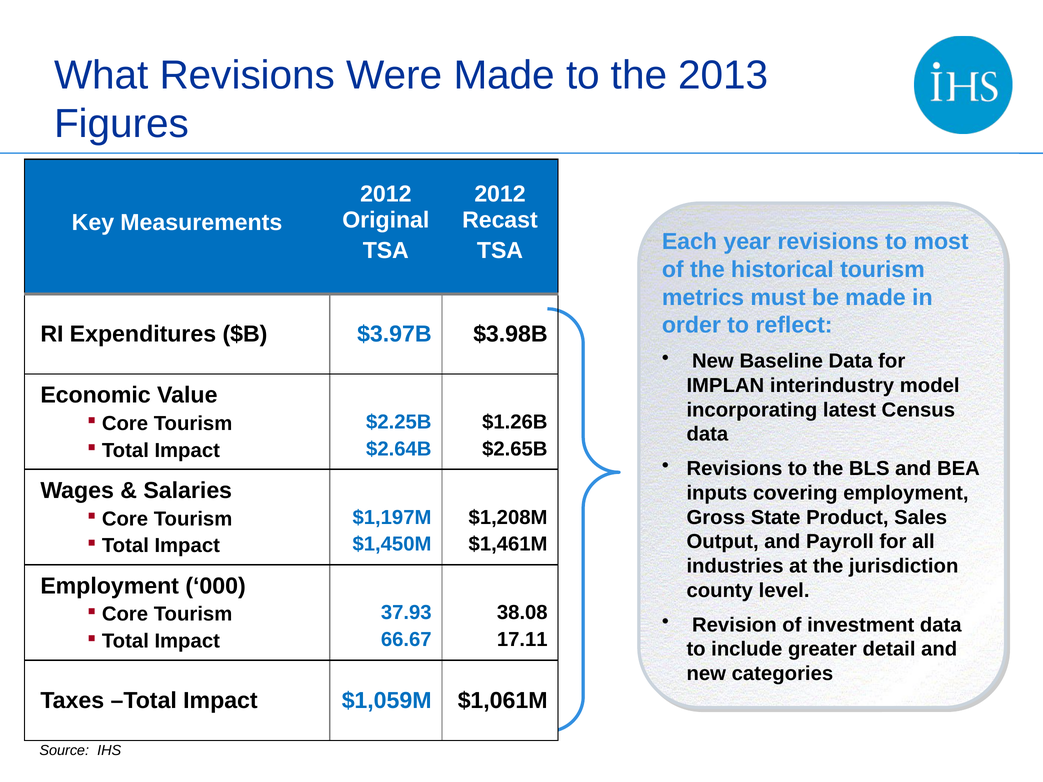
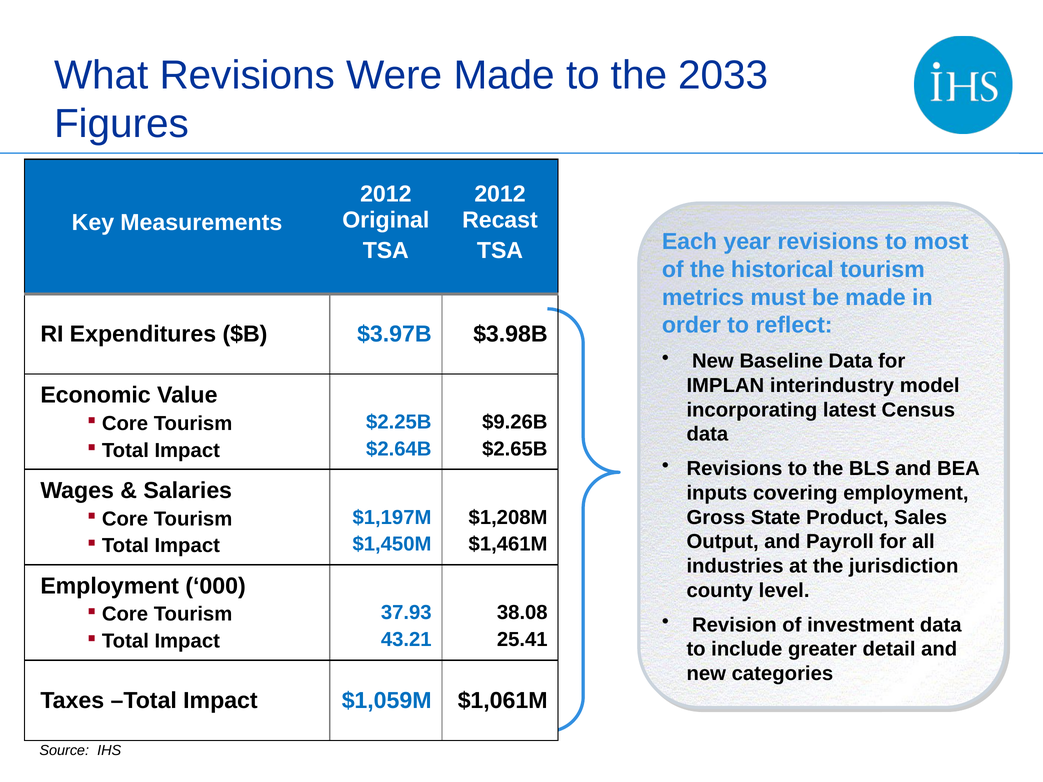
2013: 2013 -> 2033
$1.26B: $1.26B -> $9.26B
66.67: 66.67 -> 43.21
17.11: 17.11 -> 25.41
